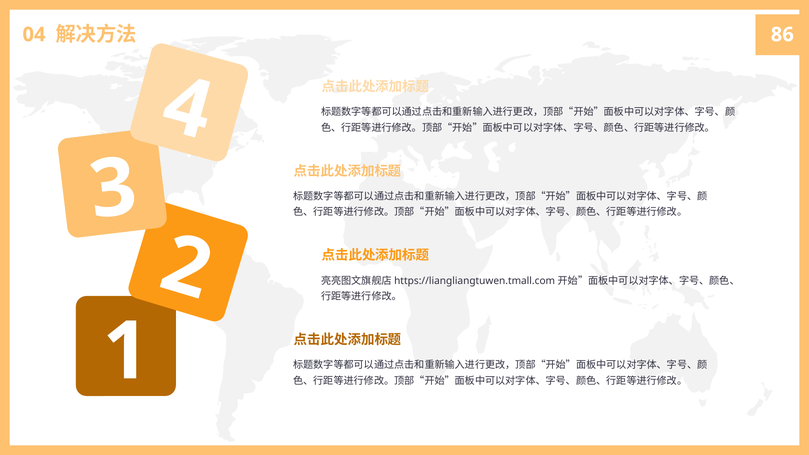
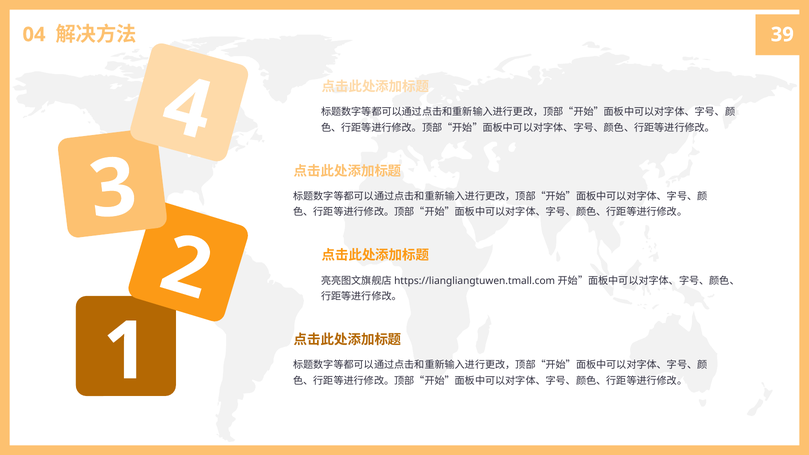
86: 86 -> 39
